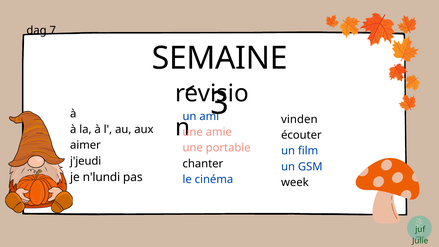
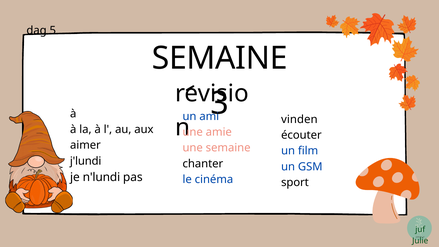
7: 7 -> 5
une portable: portable -> semaine
j'jeudi: j'jeudi -> j'lundi
week: week -> sport
